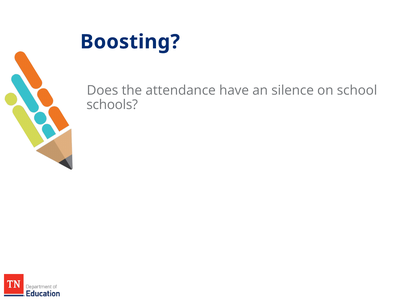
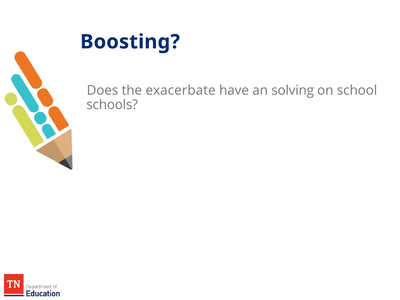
attendance: attendance -> exacerbate
silence: silence -> solving
